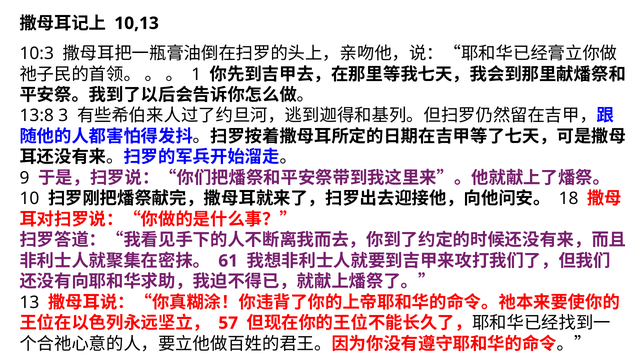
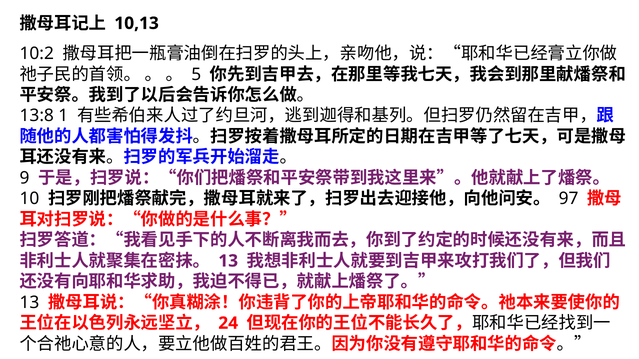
10:3: 10:3 -> 10:2
1: 1 -> 5
3: 3 -> 1
18: 18 -> 97
61 at (228, 261): 61 -> 13
57: 57 -> 24
